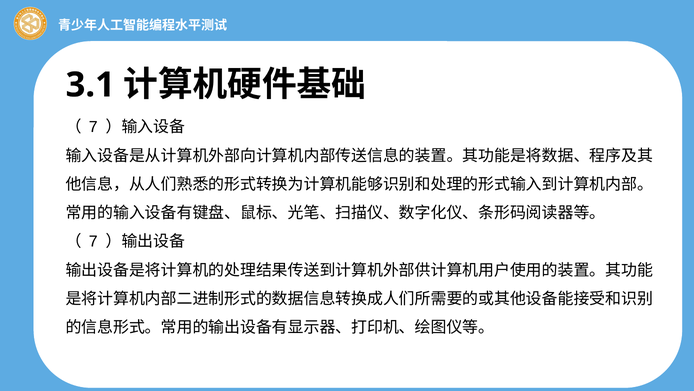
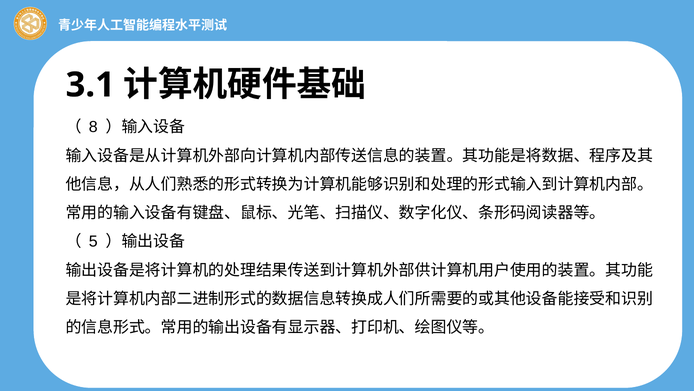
7 at (93, 127): 7 -> 8
7 at (93, 241): 7 -> 5
